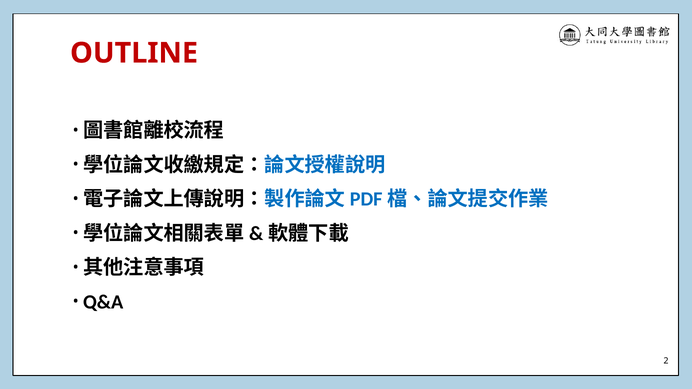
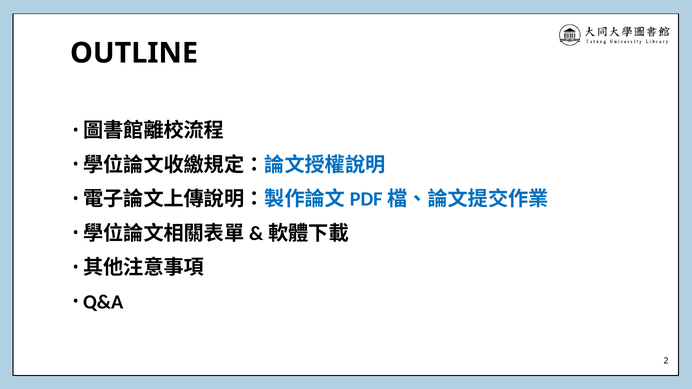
OUTLINE colour: red -> black
